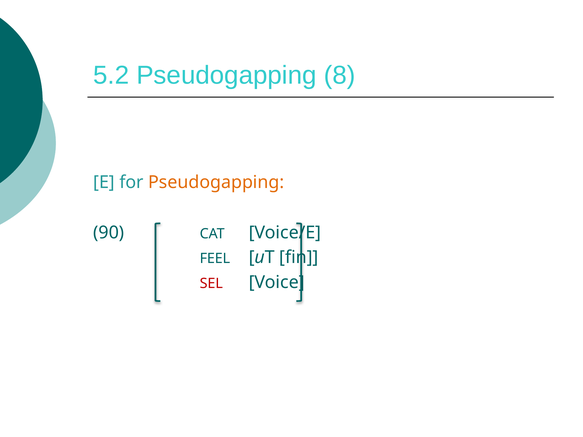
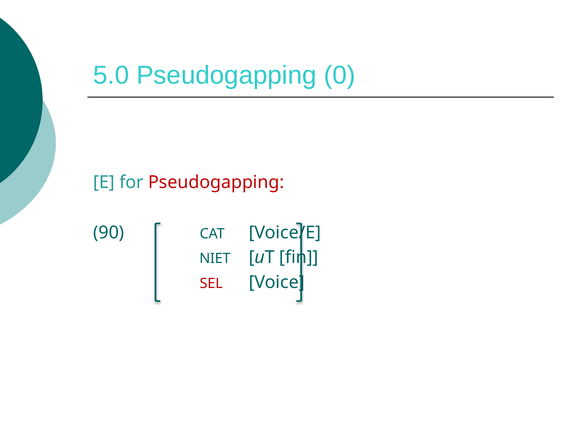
5.2: 5.2 -> 5.0
8: 8 -> 0
Pseudogapping at (216, 182) colour: orange -> red
FEEL: FEEL -> NIET
